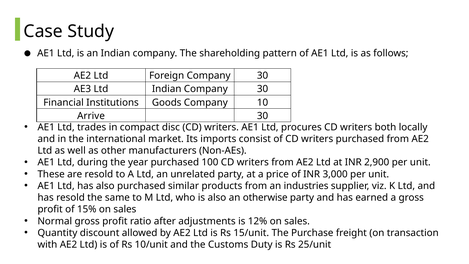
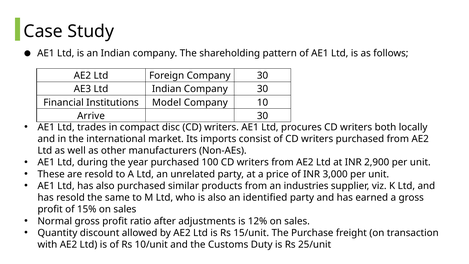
Goods: Goods -> Model
otherwise: otherwise -> identified
